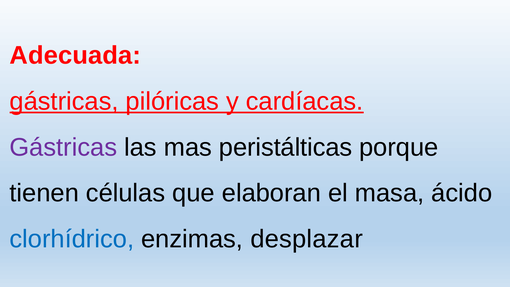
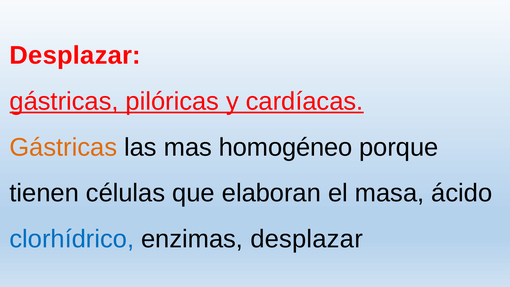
Adecuada at (75, 55): Adecuada -> Desplazar
Gástricas at (63, 147) colour: purple -> orange
peristálticas: peristálticas -> homogéneo
